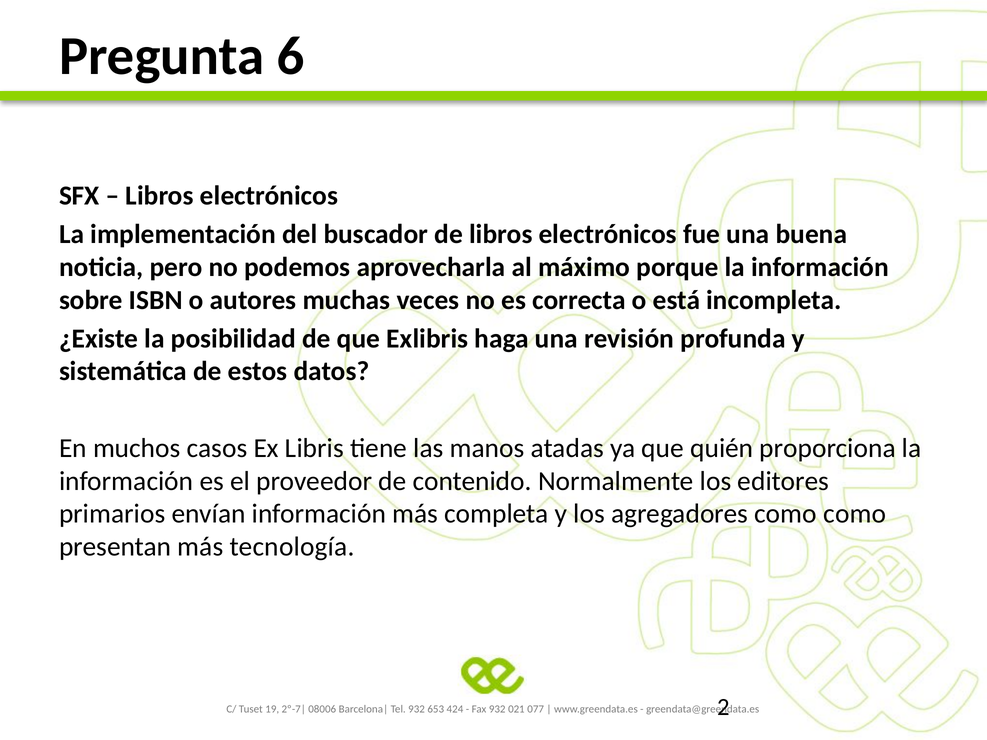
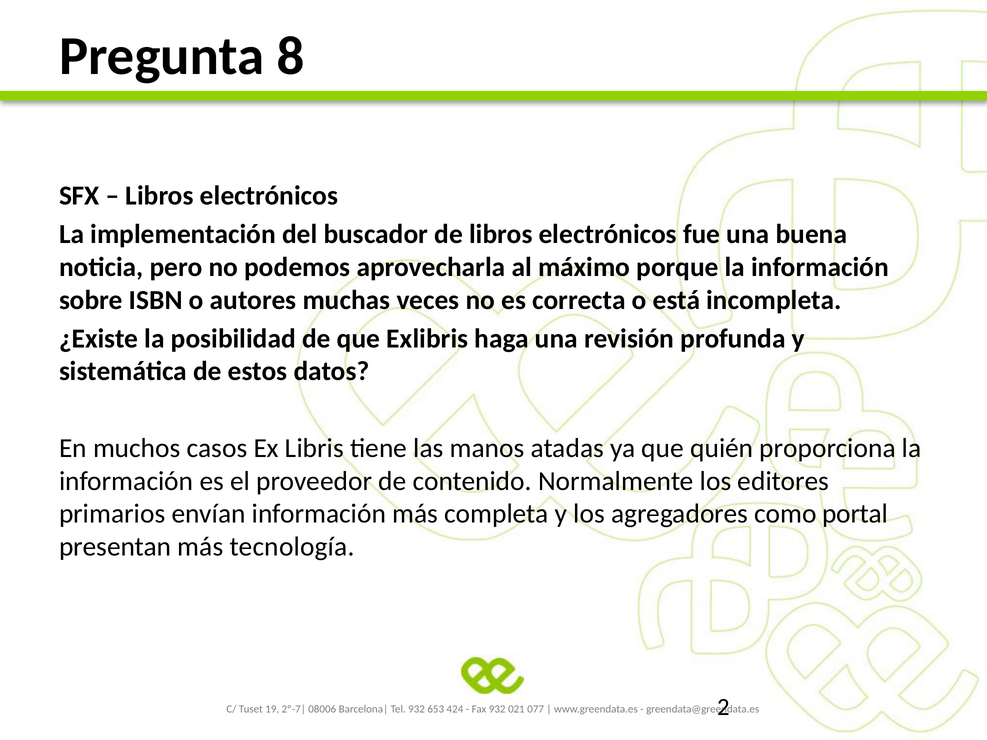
6: 6 -> 8
como como: como -> portal
